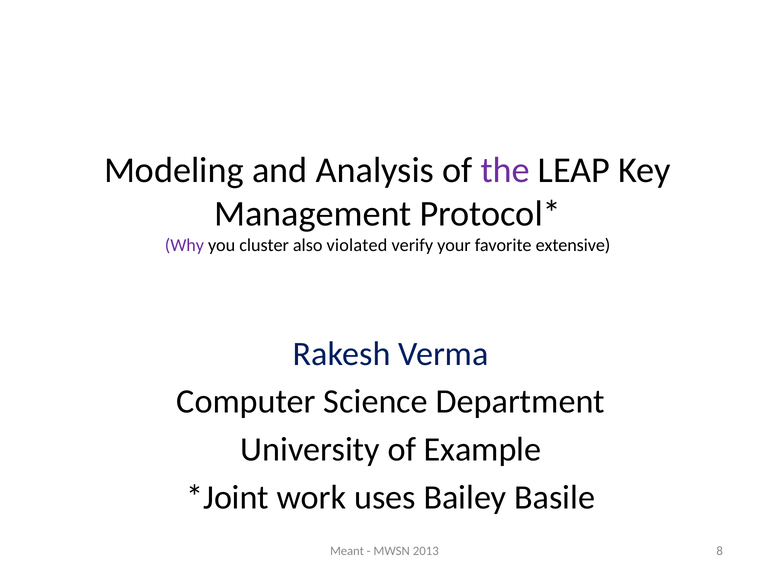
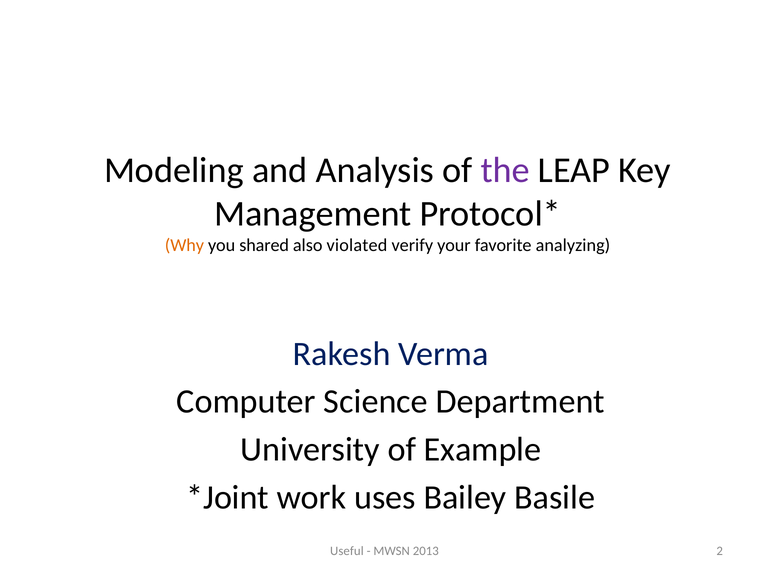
Why colour: purple -> orange
cluster: cluster -> shared
extensive: extensive -> analyzing
Meant: Meant -> Useful
8: 8 -> 2
